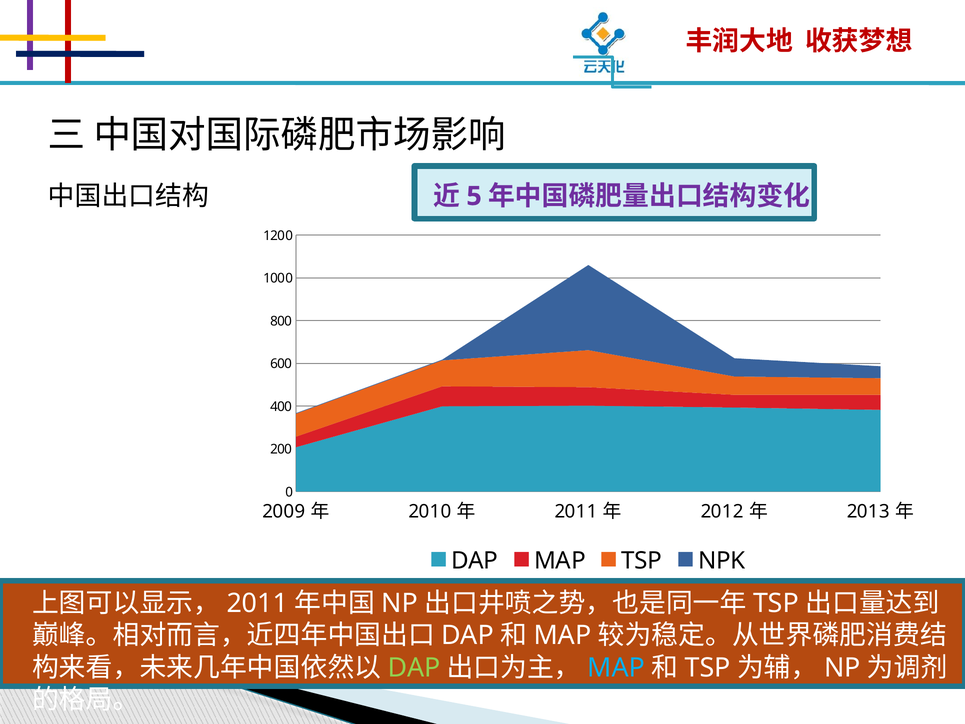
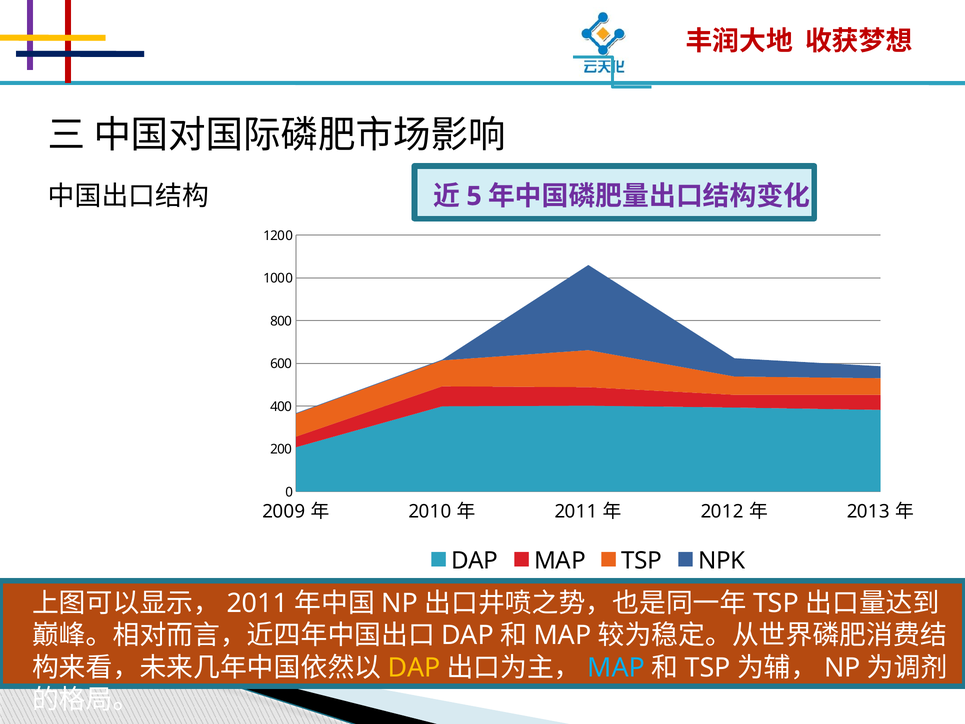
DAP at (414, 668) colour: light green -> yellow
